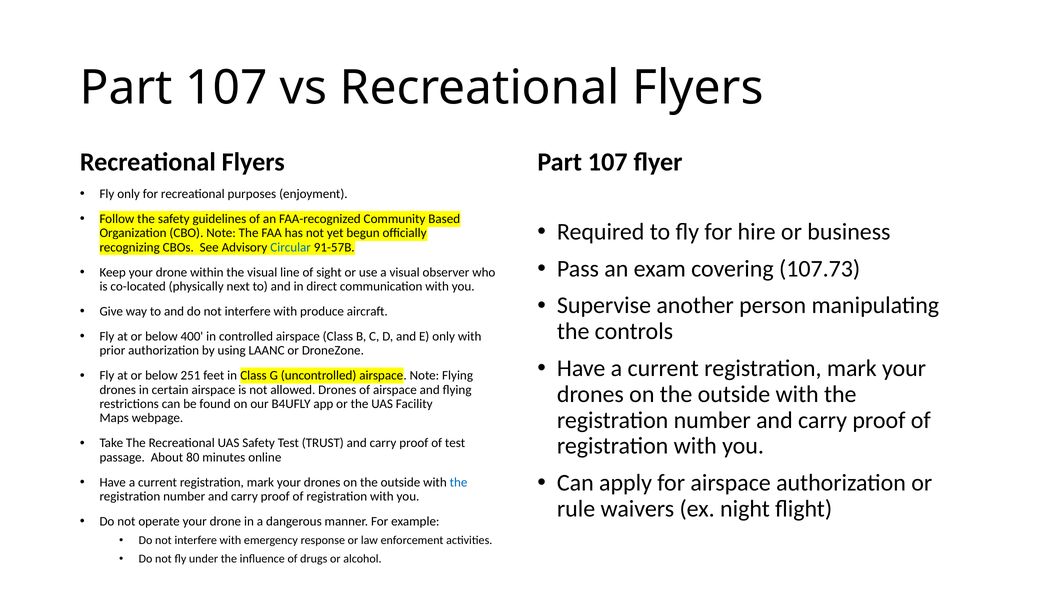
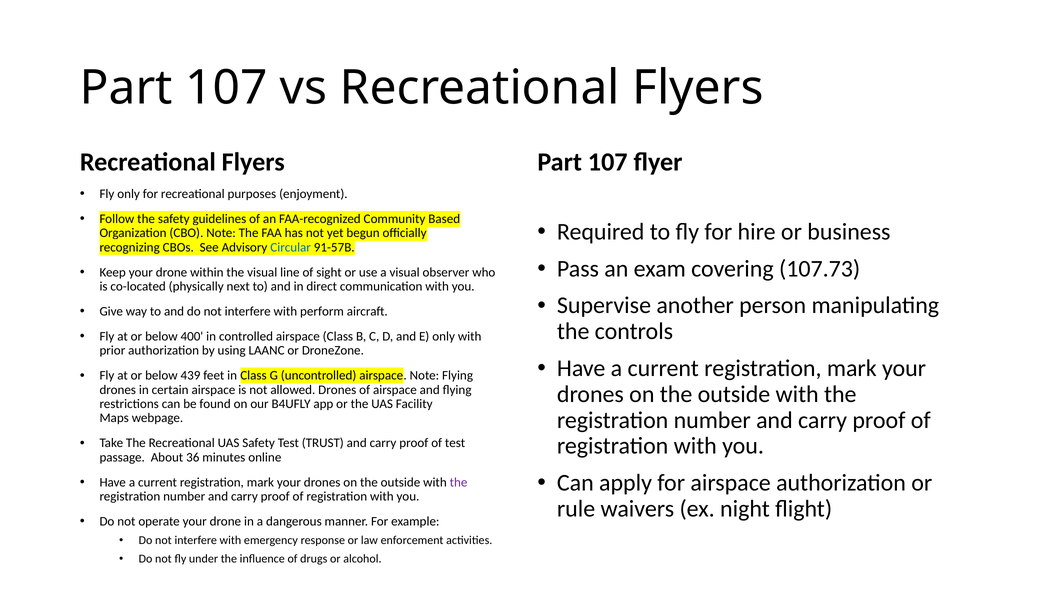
produce: produce -> perform
251: 251 -> 439
80: 80 -> 36
the at (459, 482) colour: blue -> purple
